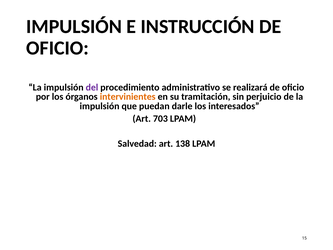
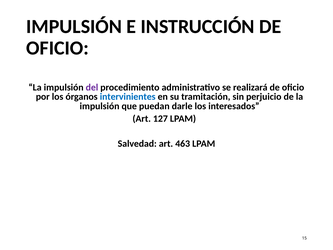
intervinientes colour: orange -> blue
703: 703 -> 127
138: 138 -> 463
